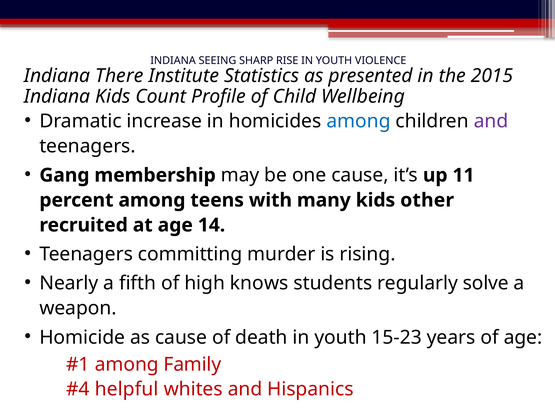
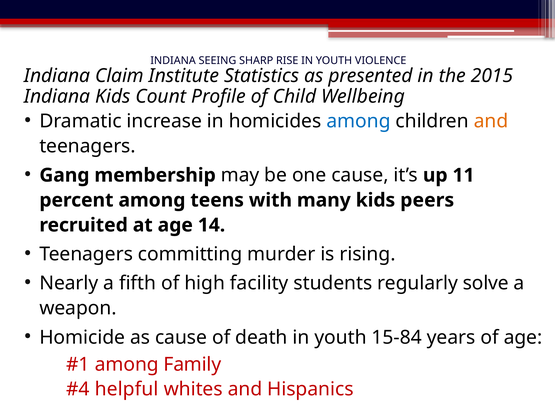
There: There -> Claim
and at (491, 121) colour: purple -> orange
other: other -> peers
knows: knows -> facility
15-23: 15-23 -> 15-84
